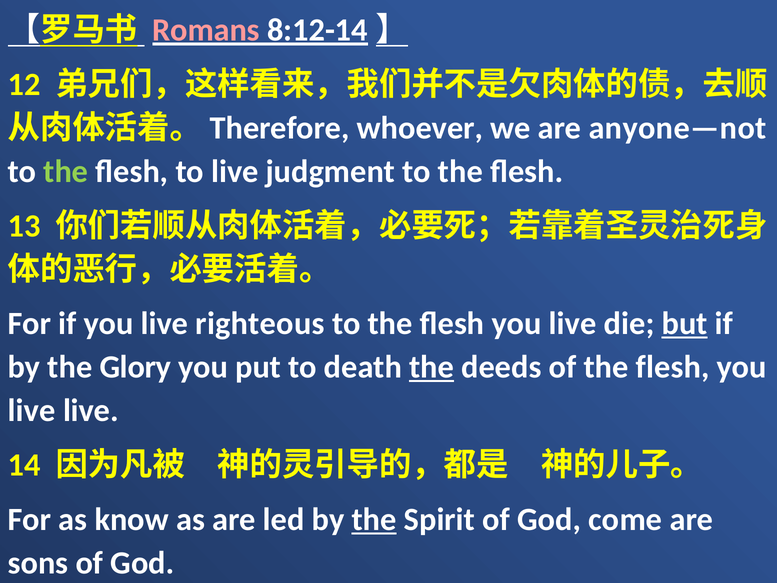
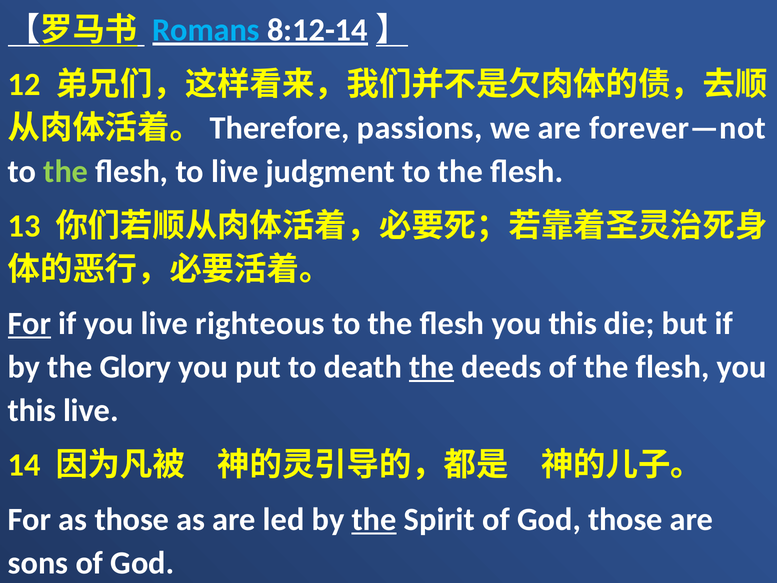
Romans colour: pink -> light blue
whoever: whoever -> passions
anyone—not: anyone—not -> forever—not
For at (29, 324) underline: none -> present
live at (573, 324): live -> this
but underline: present -> none
live at (32, 411): live -> this
as know: know -> those
God come: come -> those
